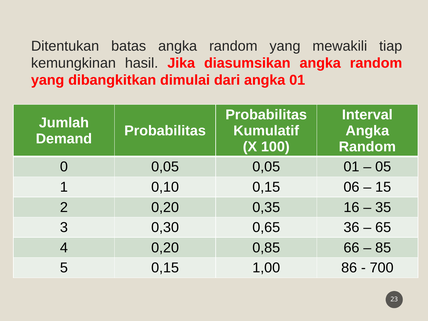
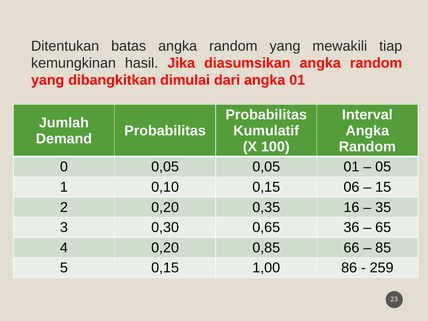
700: 700 -> 259
